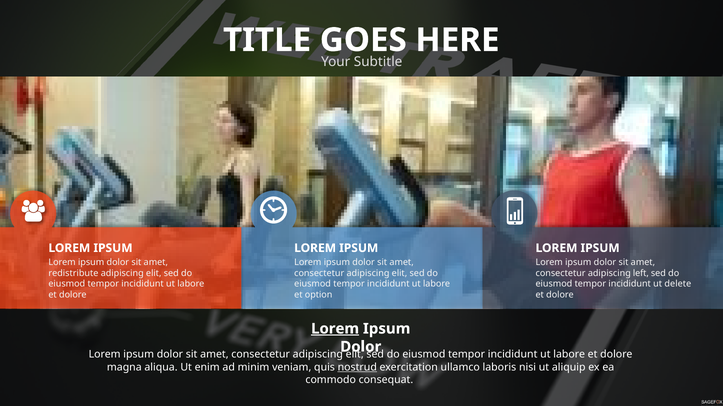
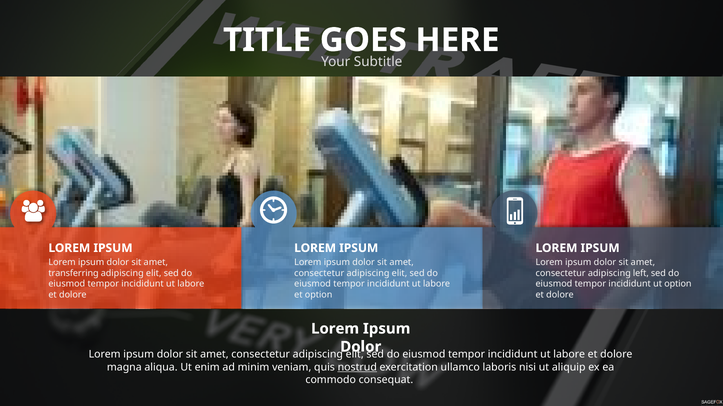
redistribute: redistribute -> transferring
ut delete: delete -> option
Lorem at (335, 329) underline: present -> none
